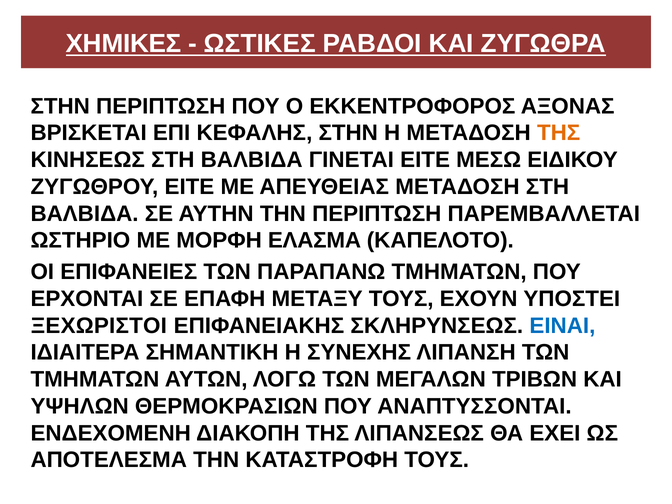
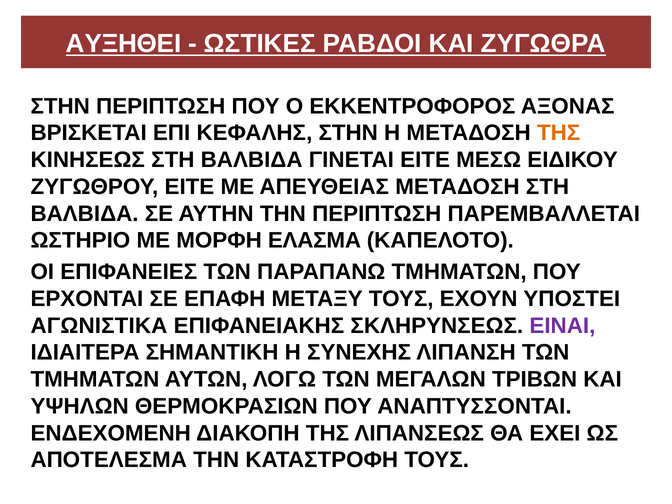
ΧΗΜΙΚΕΣ: ΧΗΜΙΚΕΣ -> ΑΥΞΗΘΕΙ
ΞΕΧΩΡΙΣΤΟΙ: ΞΕΧΩΡΙΣΤΟΙ -> ΑΓΩΝΙΣΤΙΚΑ
ΕΙΝΑΙ colour: blue -> purple
